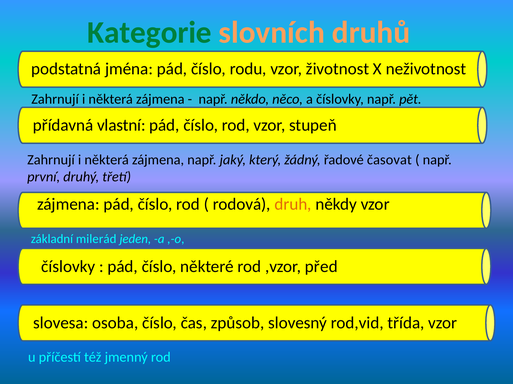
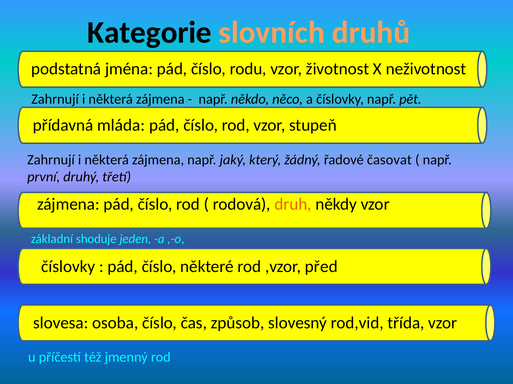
Kategorie colour: green -> black
vlastní: vlastní -> mláda
milerád: milerád -> shoduje
